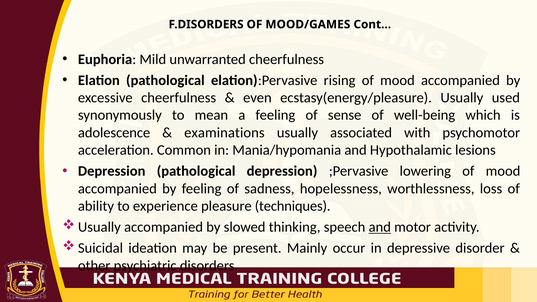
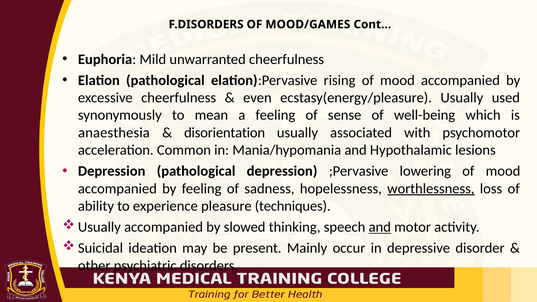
adolescence: adolescence -> anaesthesia
examinations: examinations -> disorientation
worthlessness underline: none -> present
